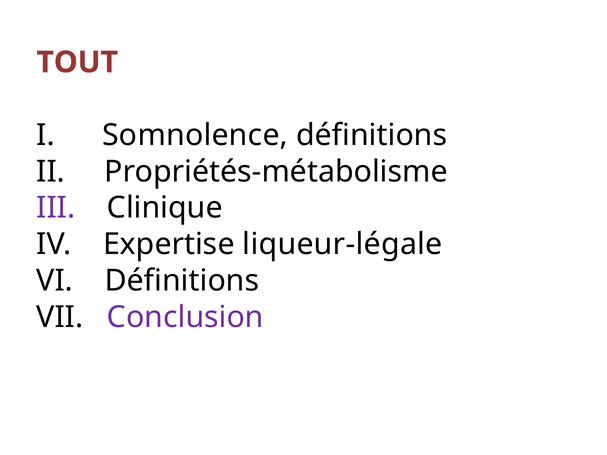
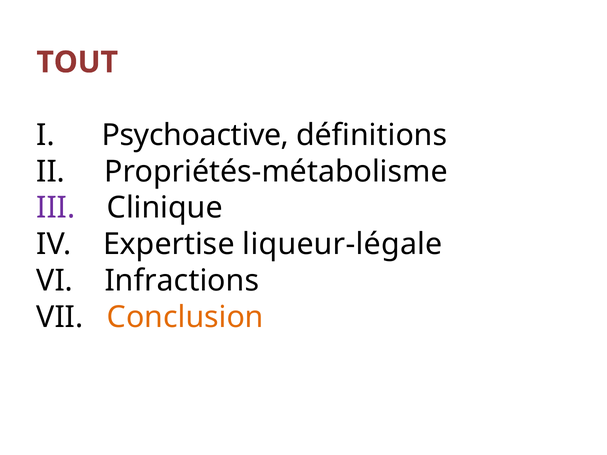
Somnolence: Somnolence -> Psychoactive
VI Définitions: Définitions -> Infractions
Conclusion colour: purple -> orange
